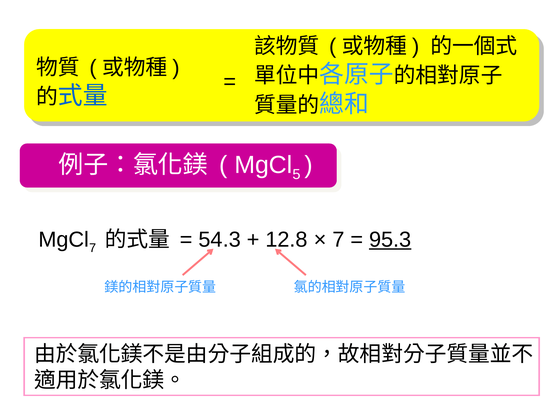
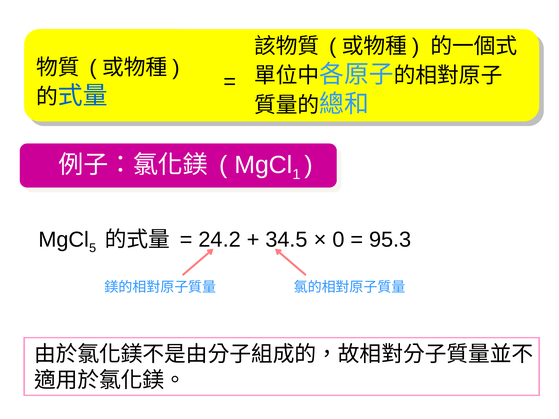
5: 5 -> 1
7 at (93, 248): 7 -> 5
54.3: 54.3 -> 24.2
12.8: 12.8 -> 34.5
7 at (338, 240): 7 -> 0
95.3 underline: present -> none
